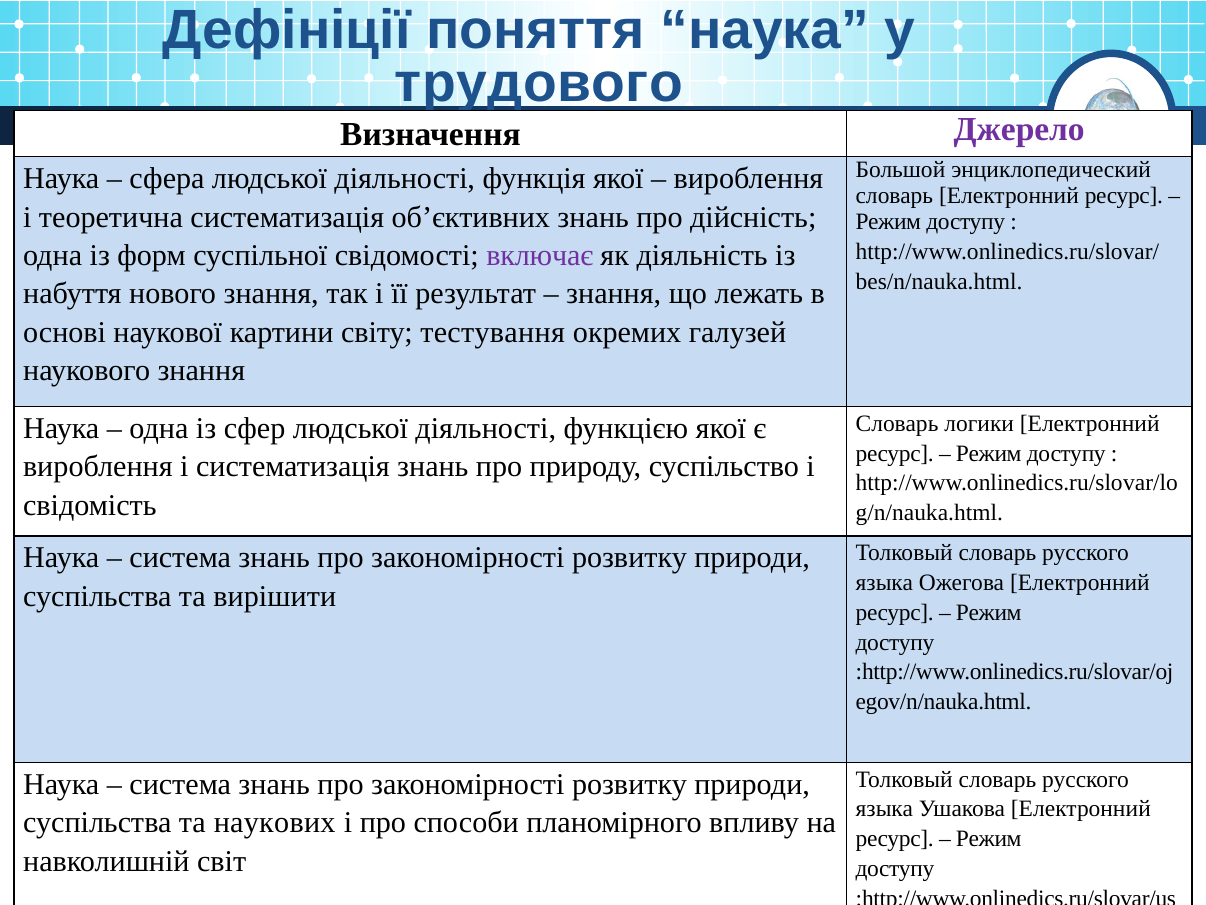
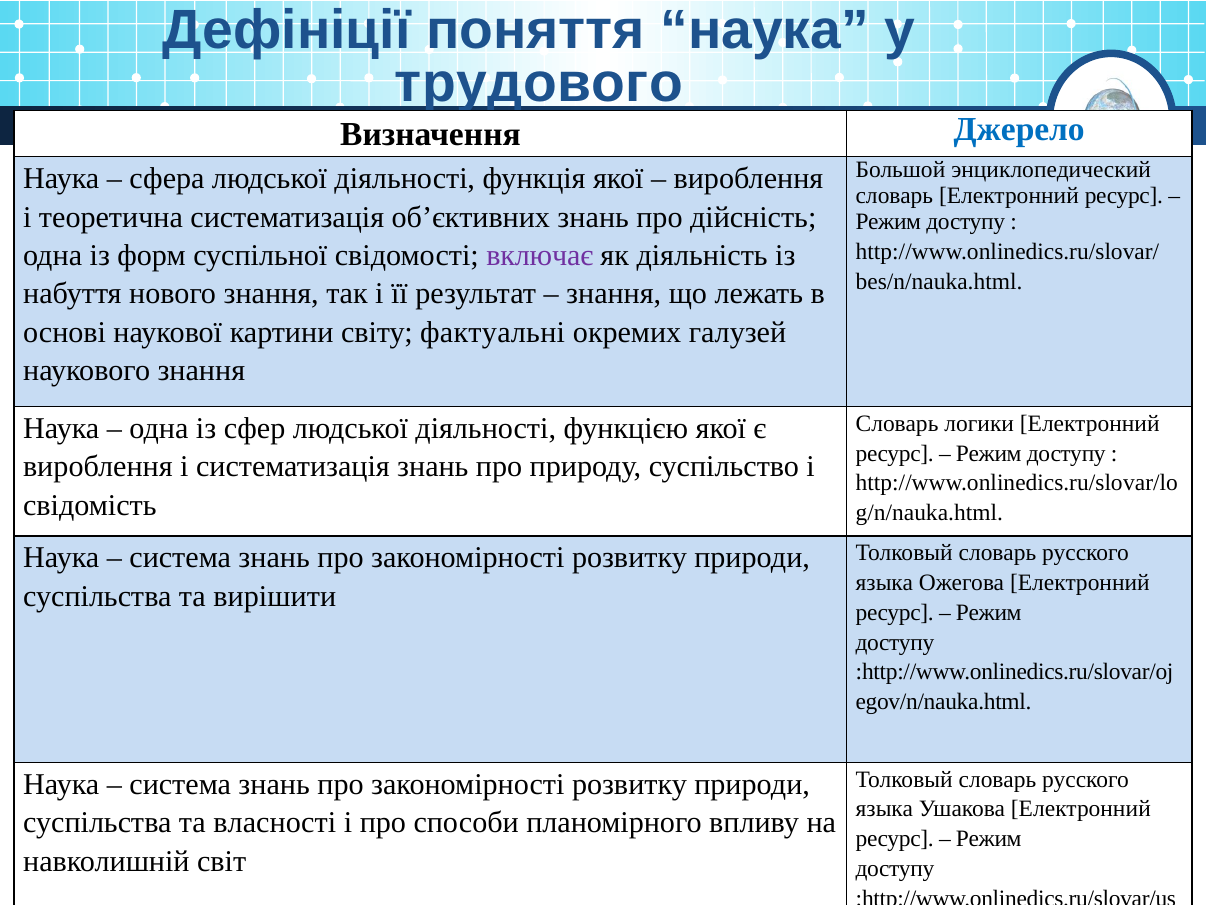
Джерело colour: purple -> blue
тестування: тестування -> фактуальні
наукових: наукових -> власності
